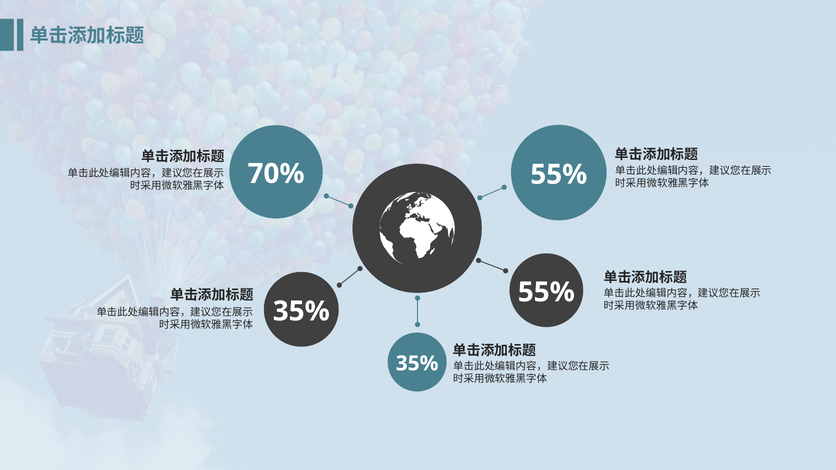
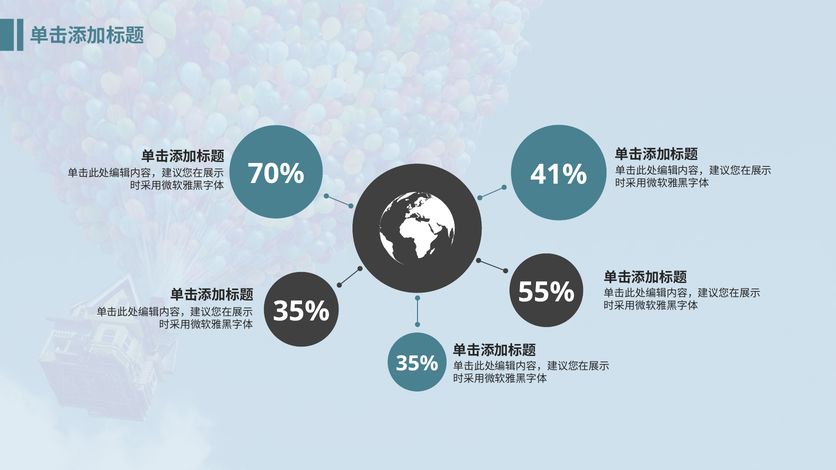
55% at (559, 175): 55% -> 41%
